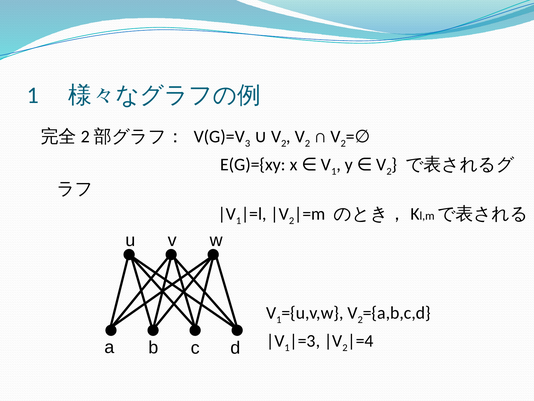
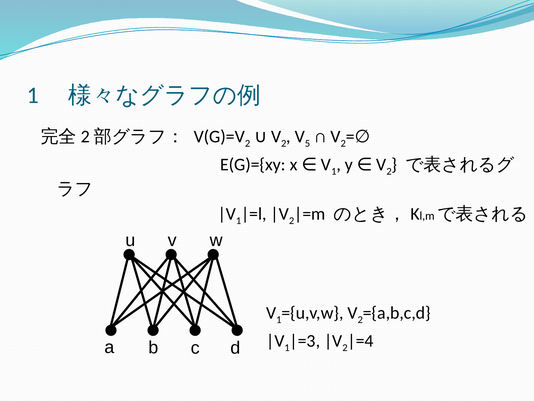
2 at (307, 143): 2 -> 5
3 at (248, 143): 3 -> 2
